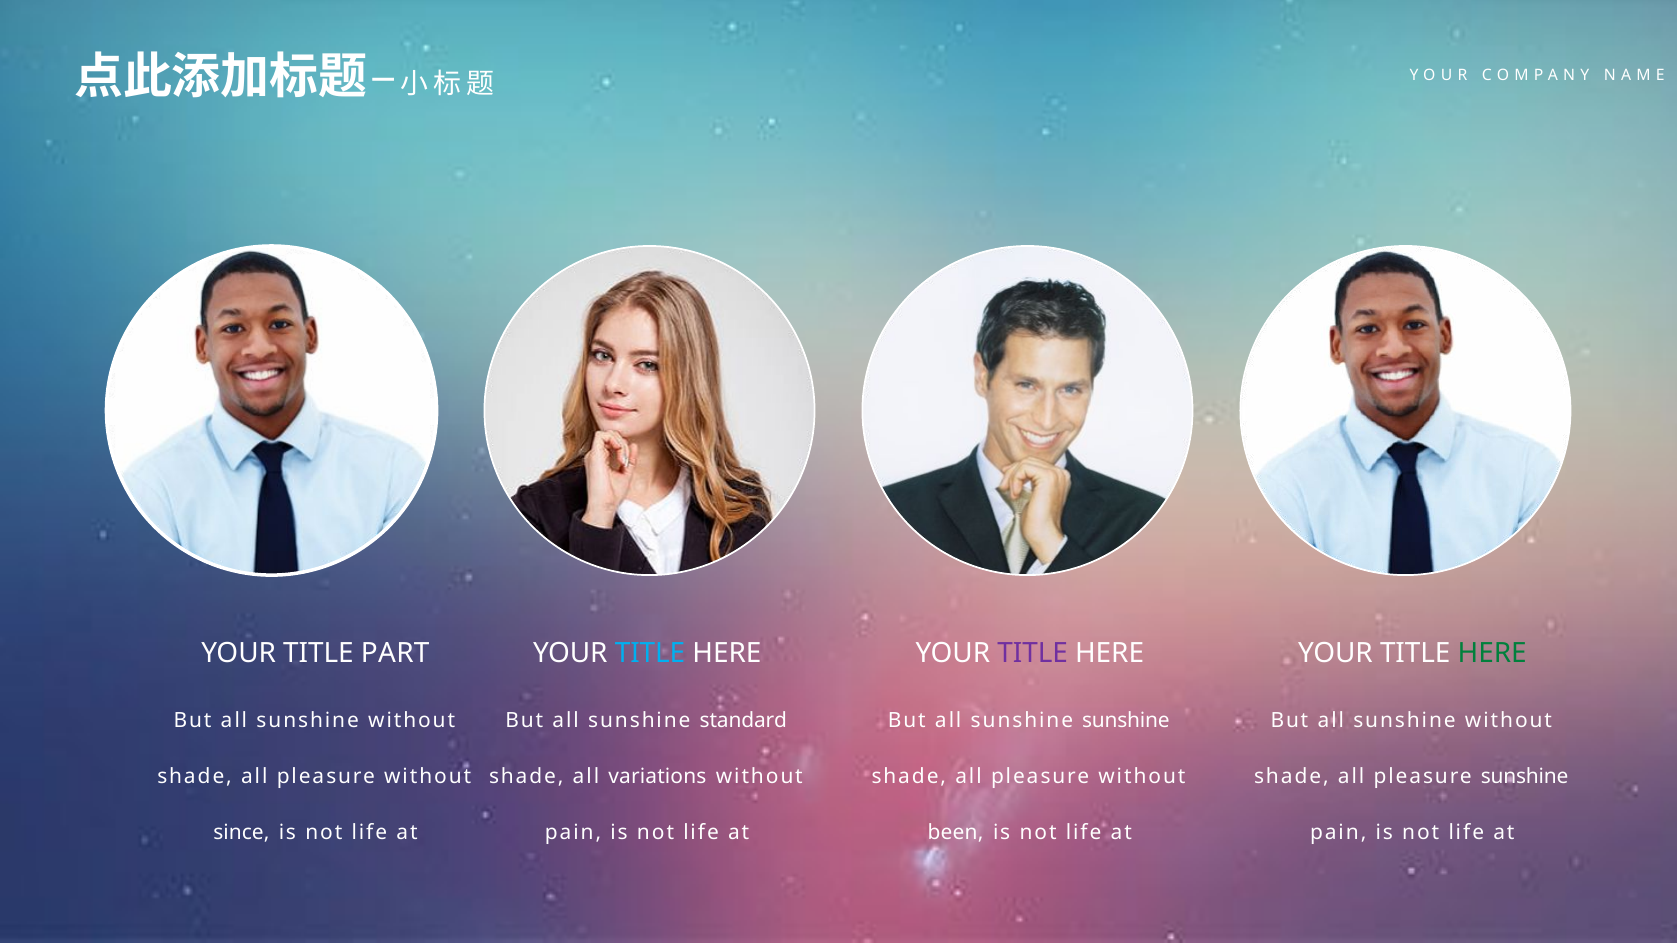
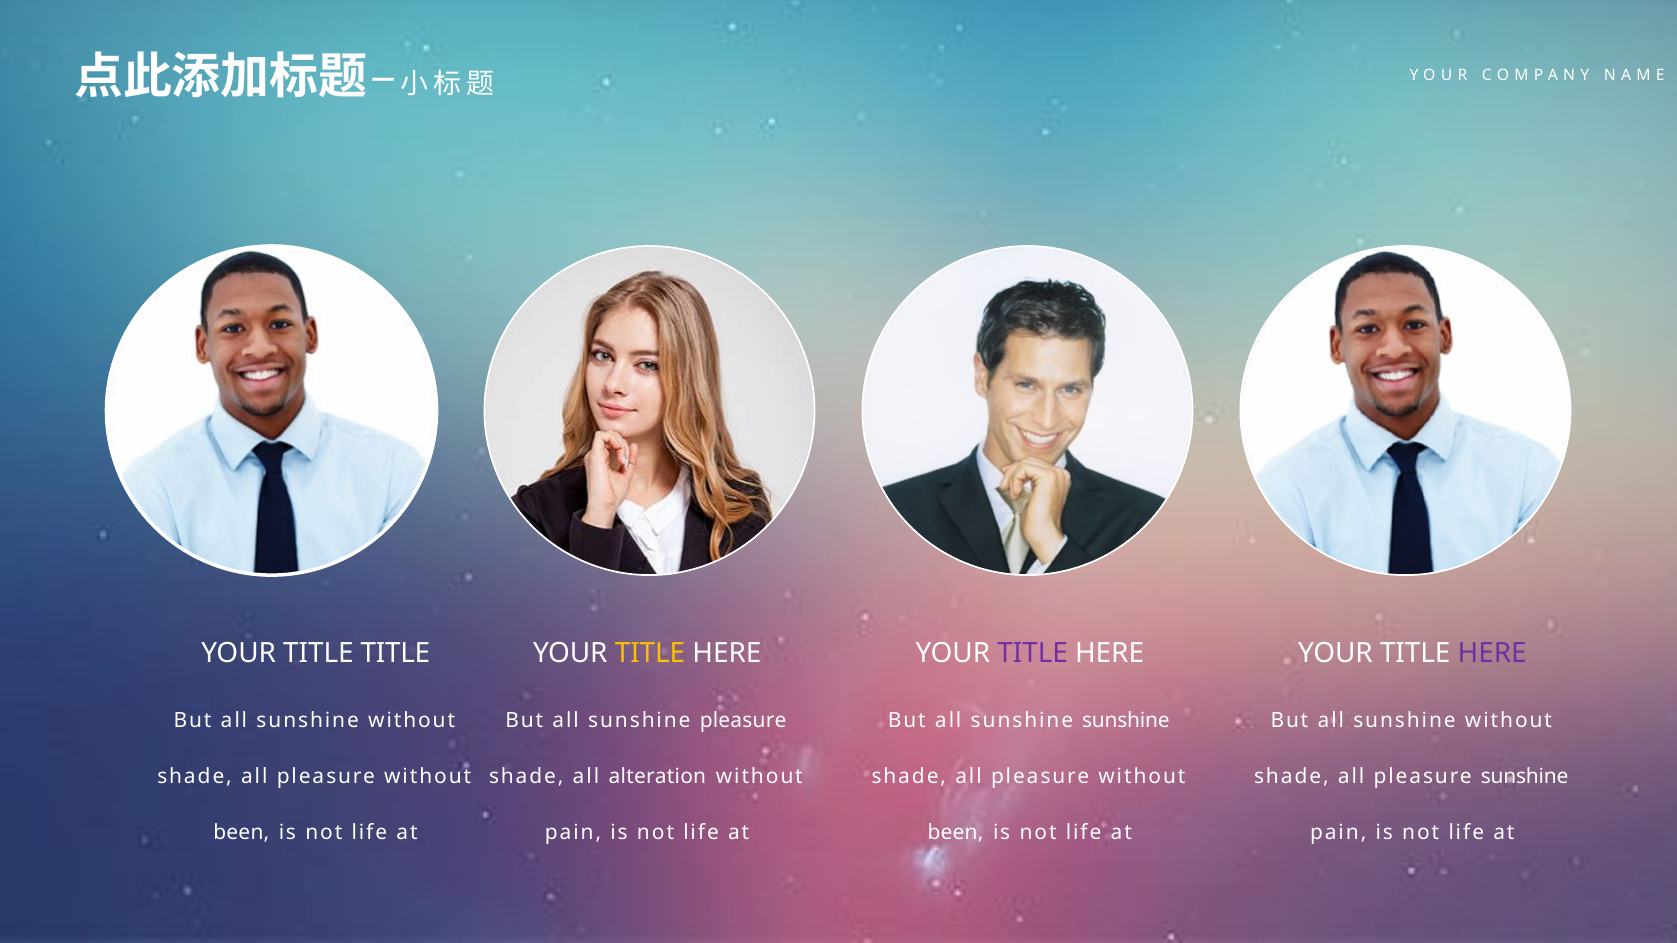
TITLE PART: PART -> TITLE
TITLE at (650, 654) colour: light blue -> yellow
HERE at (1492, 654) colour: green -> purple
sunshine standard: standard -> pleasure
variations: variations -> alteration
since at (241, 833): since -> been
